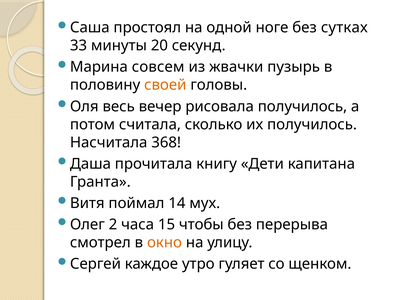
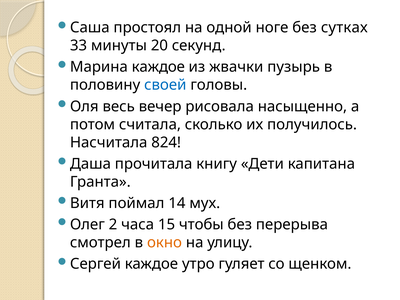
Марина совсем: совсем -> каждое
своей colour: orange -> blue
рисовала получилось: получилось -> насыщенно
368: 368 -> 824
